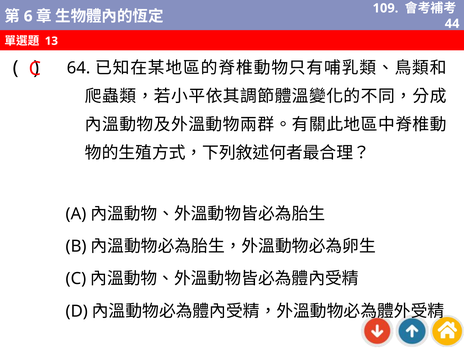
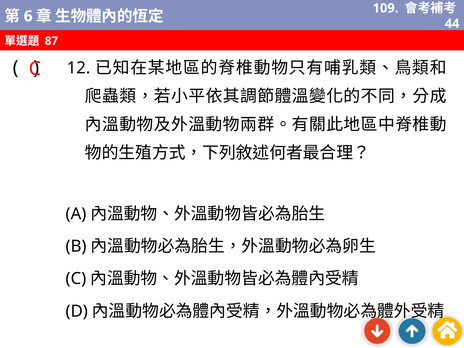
13: 13 -> 87
64: 64 -> 12
